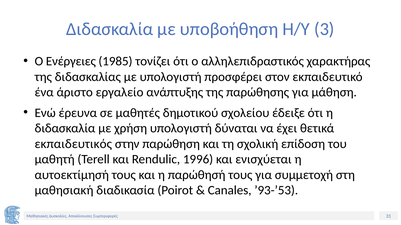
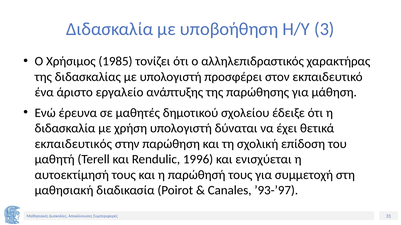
Ενέργειες: Ενέργειες -> Χρήσιμος
’93-’53: ’93-’53 -> ’93-’97
